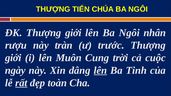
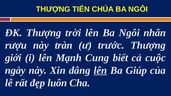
ÐK Thượng giới: giới -> trời
Muôn: Muôn -> Mạnh
trời: trời -> biết
Tinh: Tinh -> Giúp
rất underline: present -> none
toàn: toàn -> luôn
